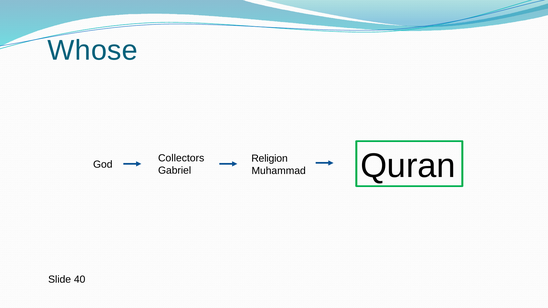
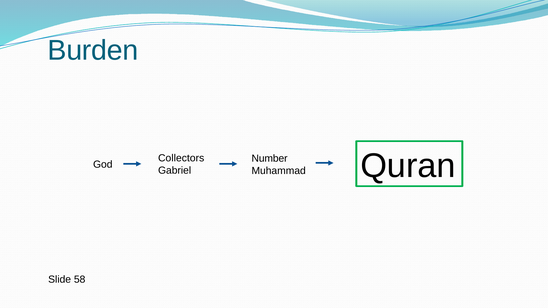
Whose: Whose -> Burden
Religion: Religion -> Number
40: 40 -> 58
